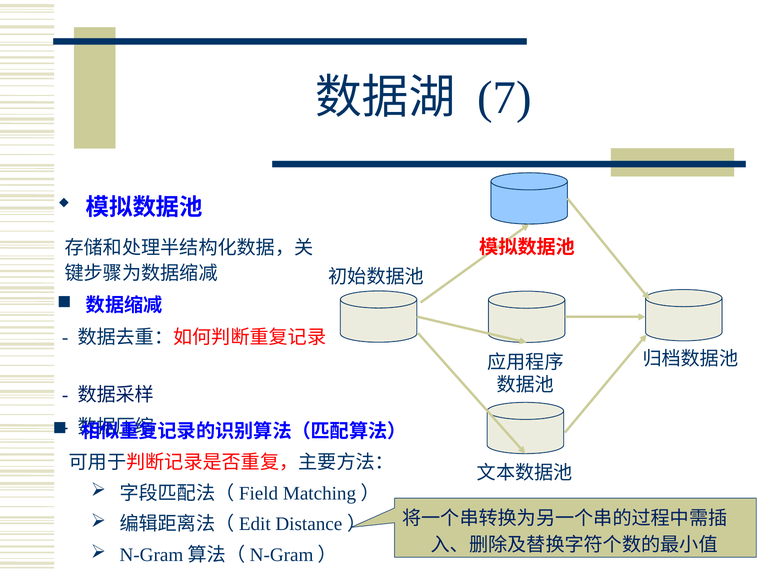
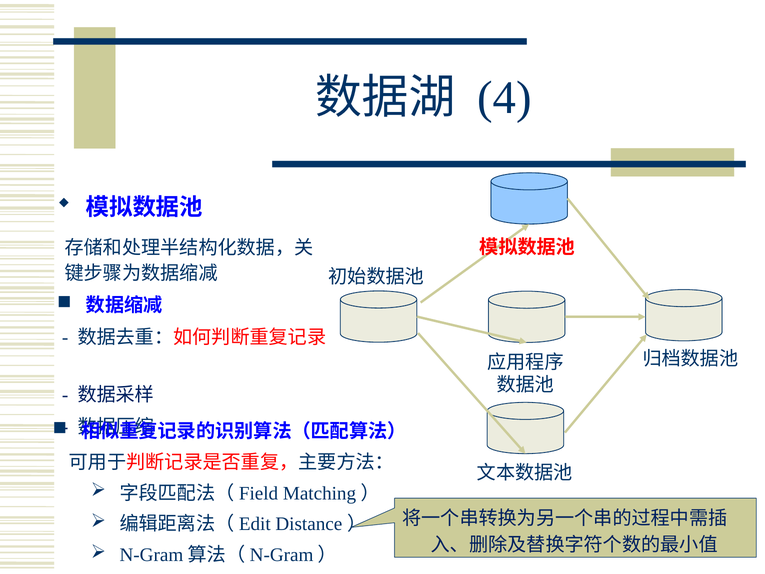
7: 7 -> 4
